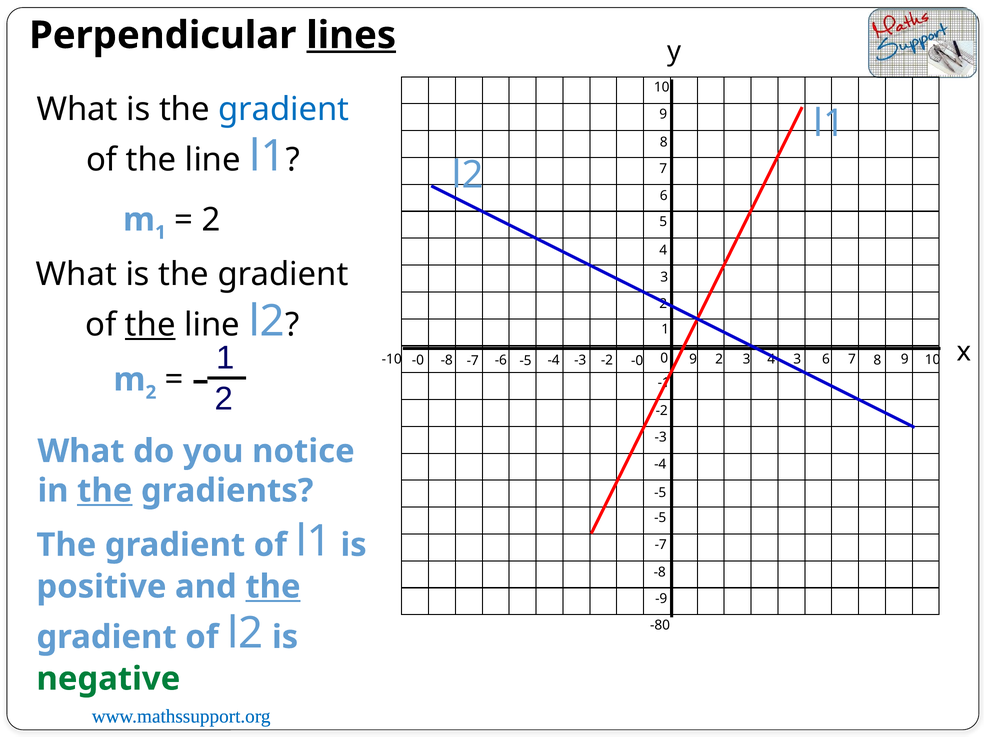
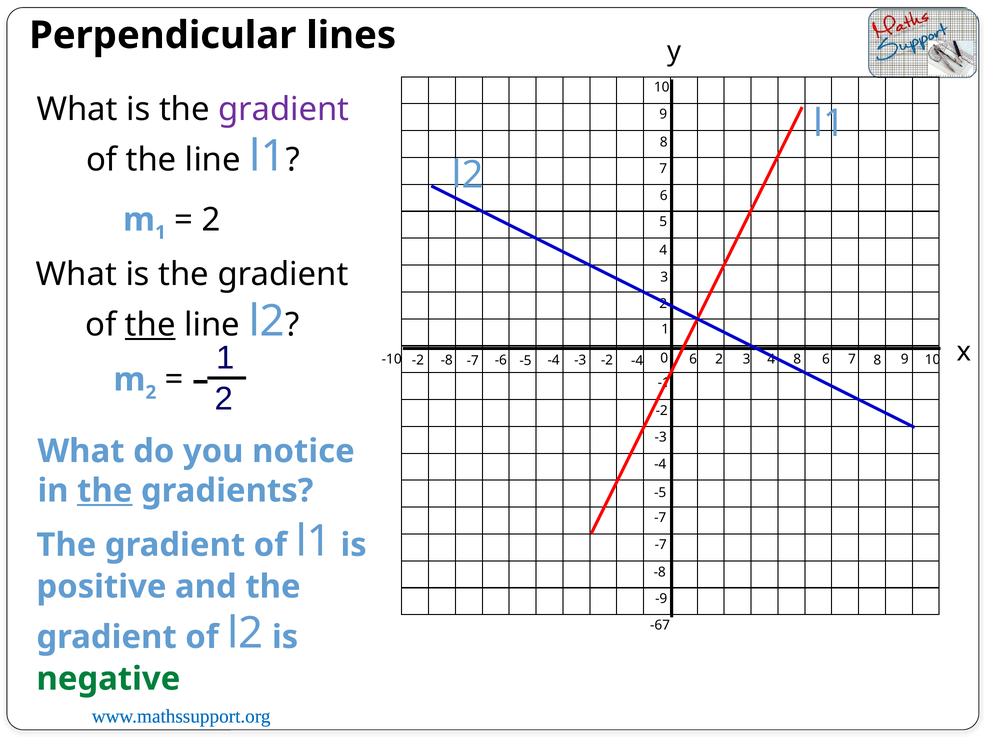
lines underline: present -> none
gradient at (284, 109) colour: blue -> purple
0 9: 9 -> 6
4 3: 3 -> 8
-0 at (418, 360): -0 -> -2
-2 -0: -0 -> -4
-5 at (660, 517): -5 -> -7
the at (273, 586) underline: present -> none
-80: -80 -> -67
